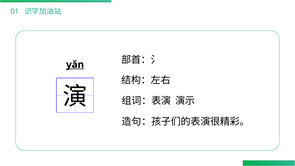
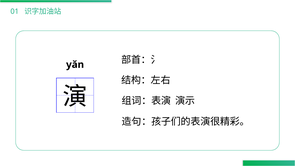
yǎn underline: present -> none
